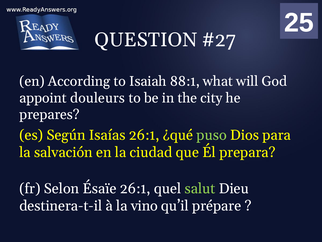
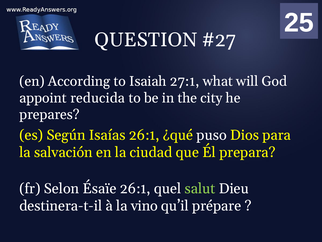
88:1: 88:1 -> 27:1
douleurs: douleurs -> reducida
puso colour: light green -> white
